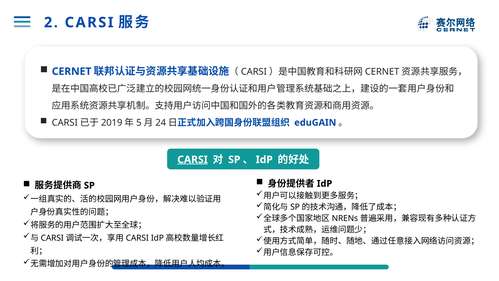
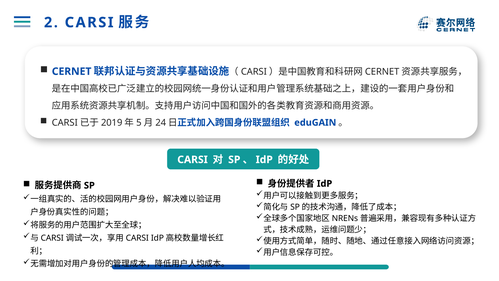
CARSI at (193, 159) underline: present -> none
